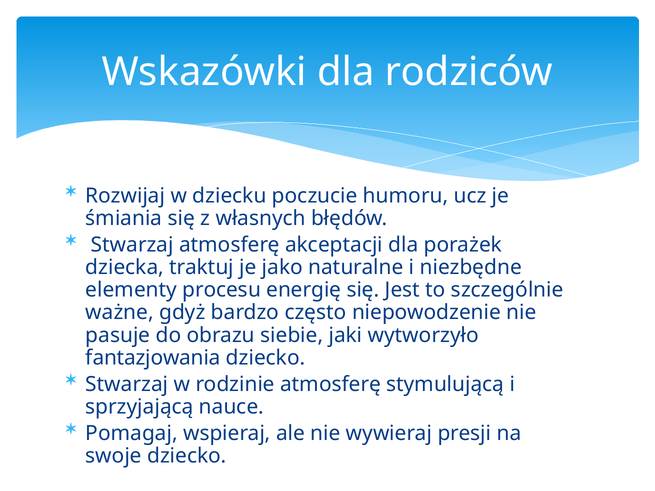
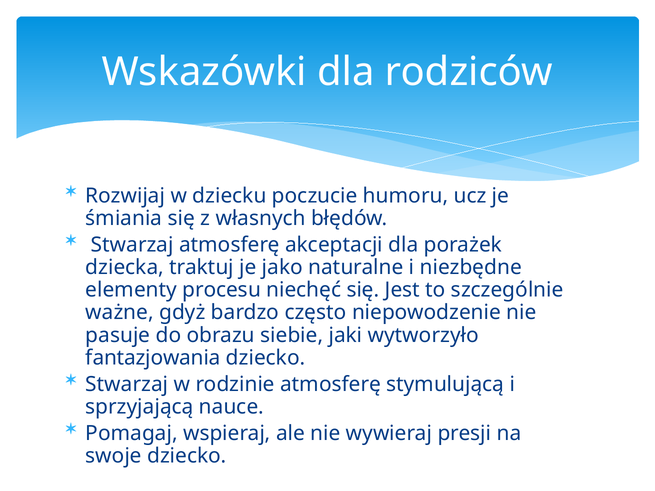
energię: energię -> niechęć
